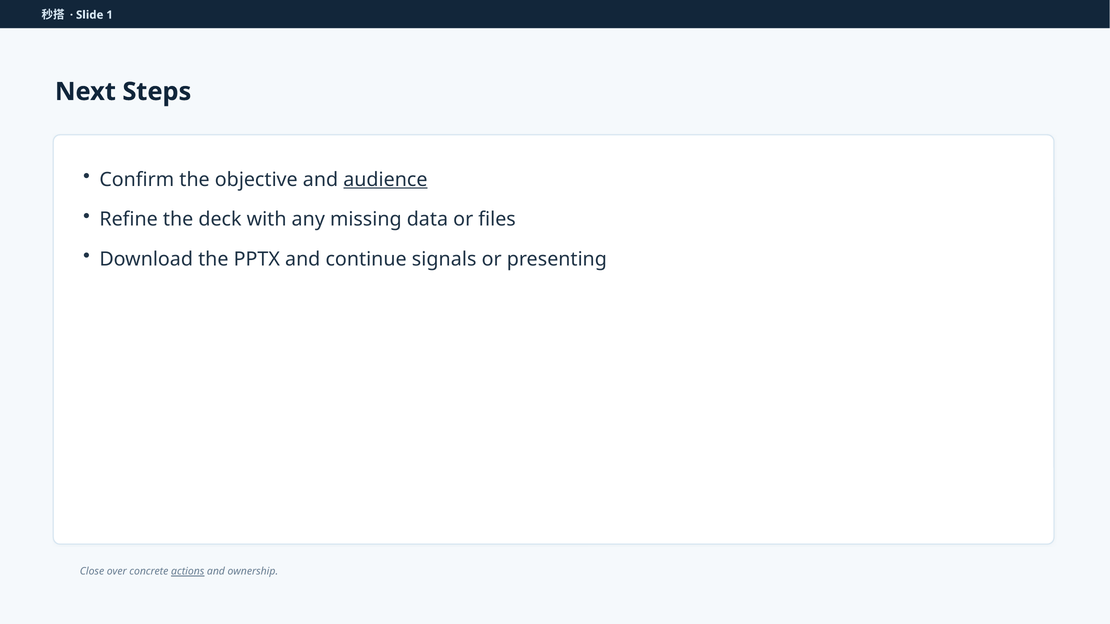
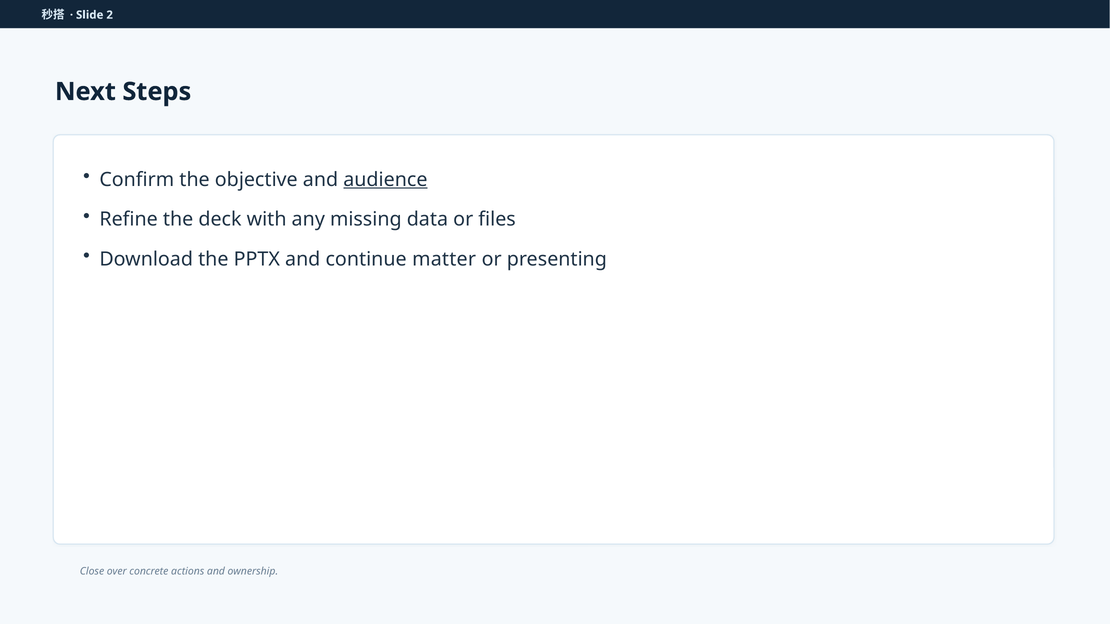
1: 1 -> 2
signals: signals -> matter
actions underline: present -> none
